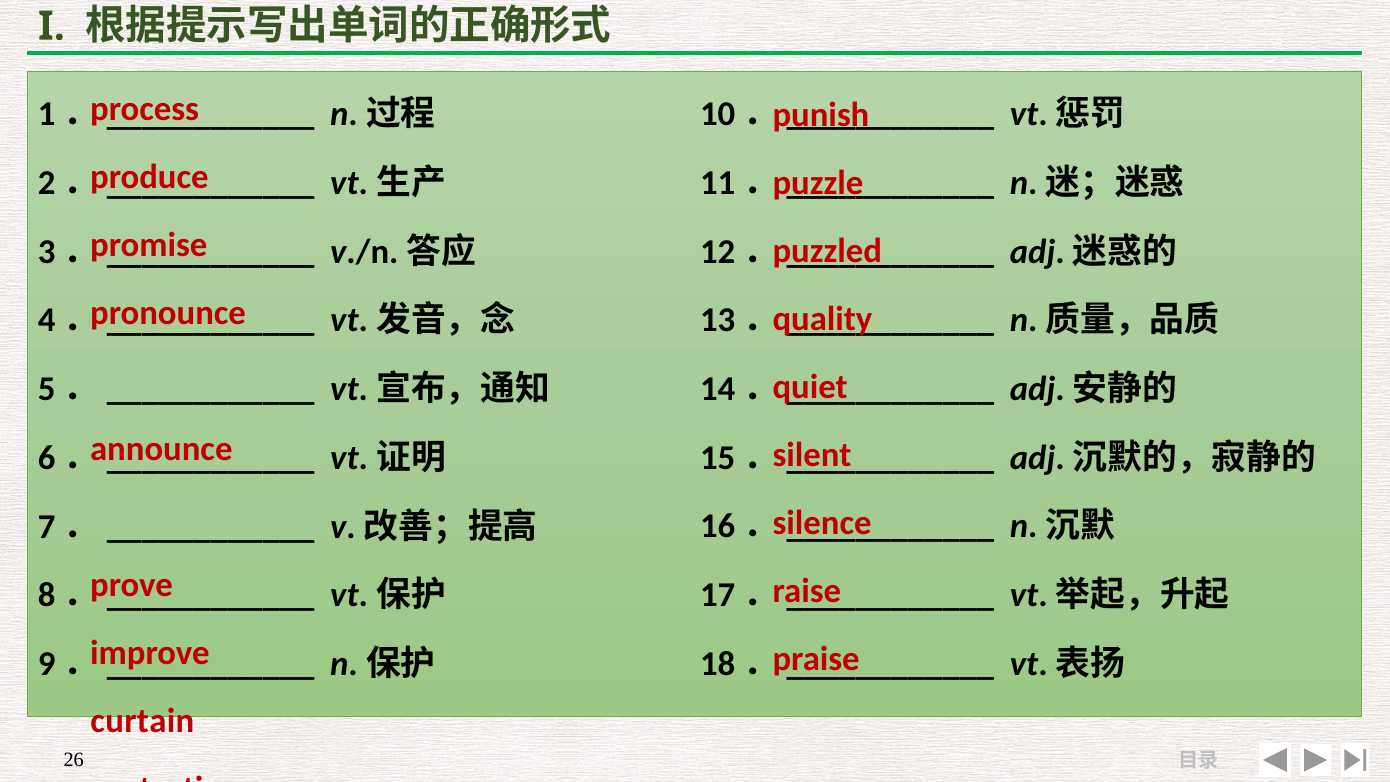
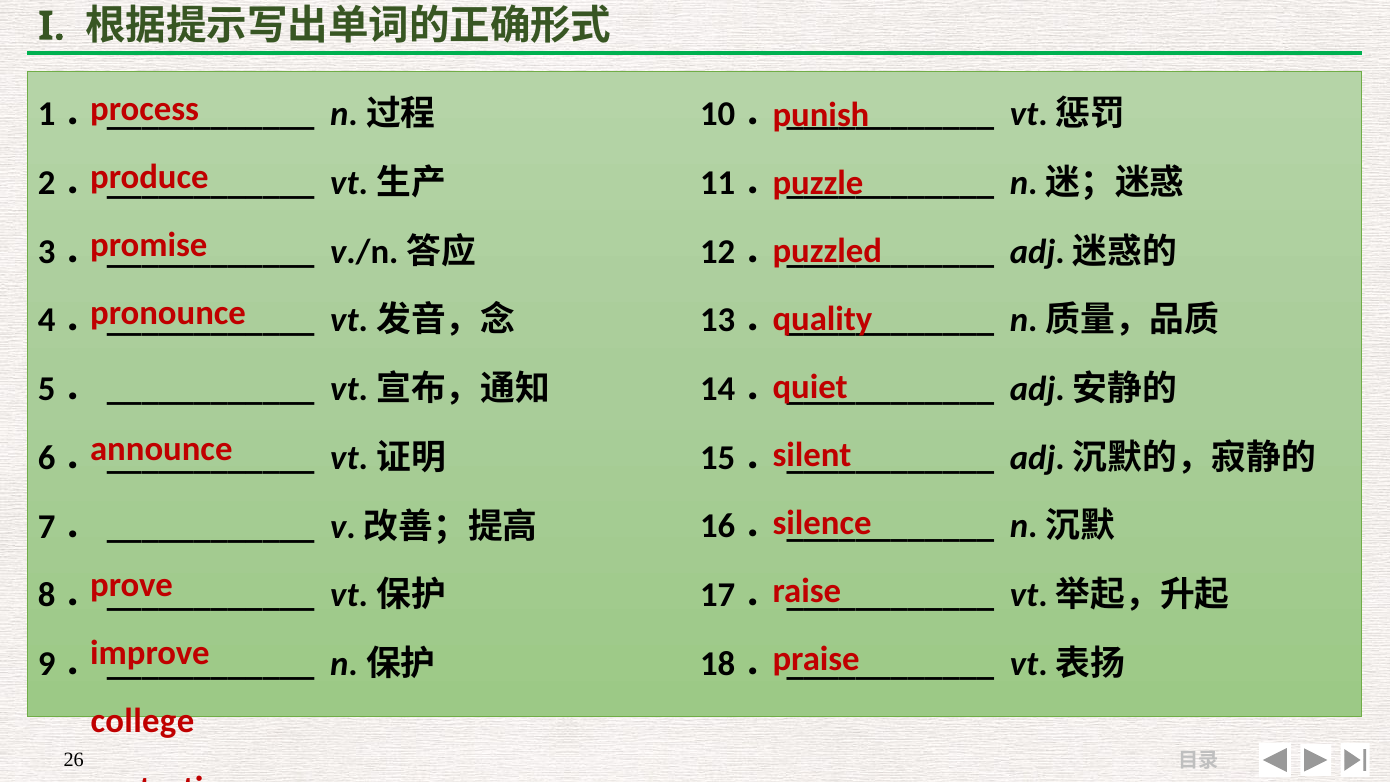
curtain: curtain -> college
